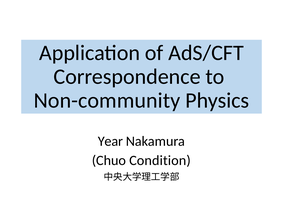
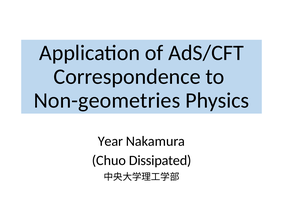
Non-community: Non-community -> Non-geometries
Condition: Condition -> Dissipated
